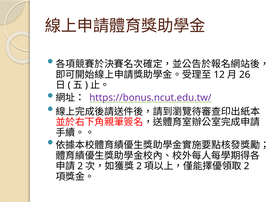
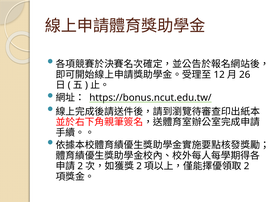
https://bonus.ncut.edu.tw/ colour: purple -> black
